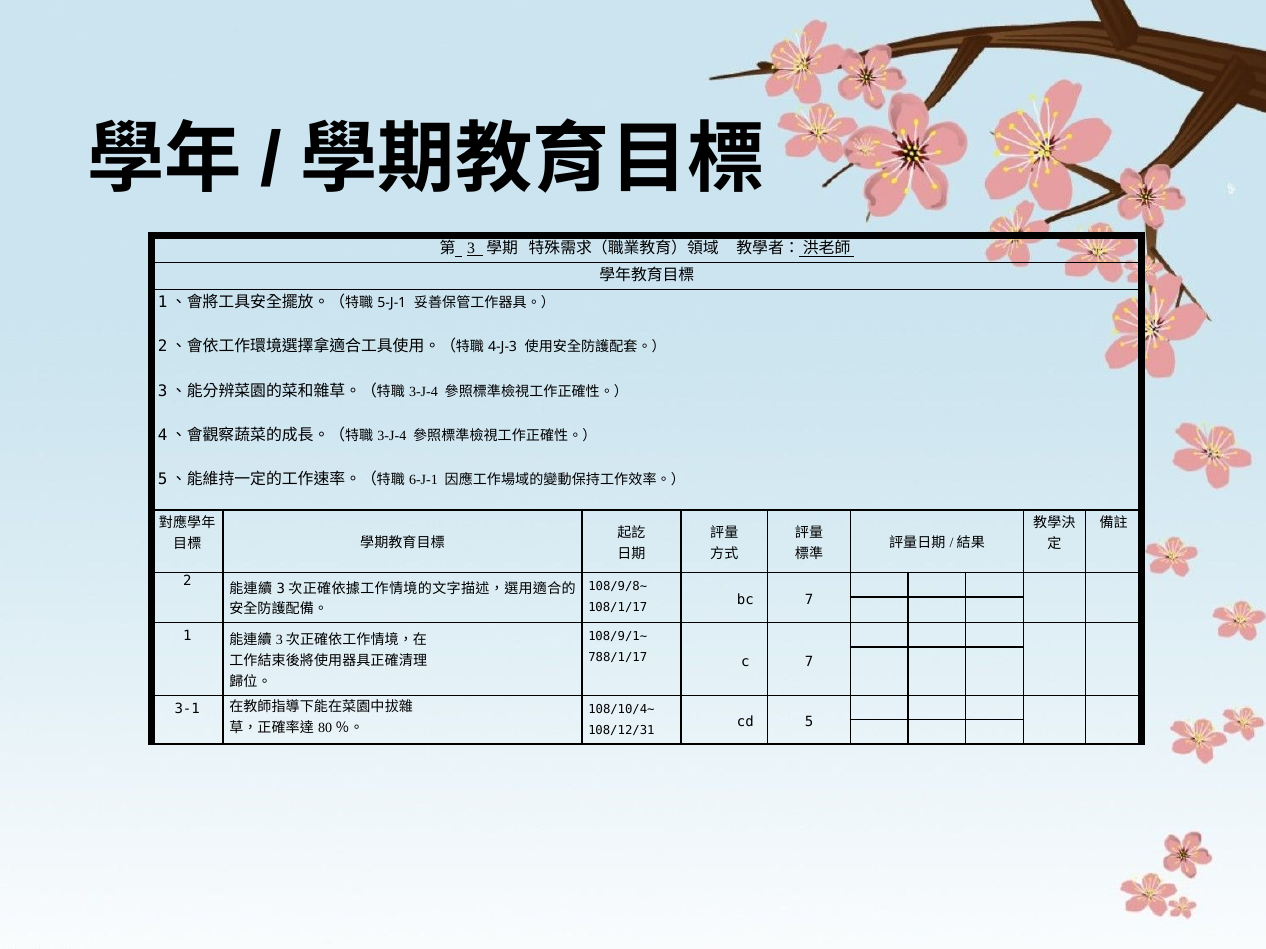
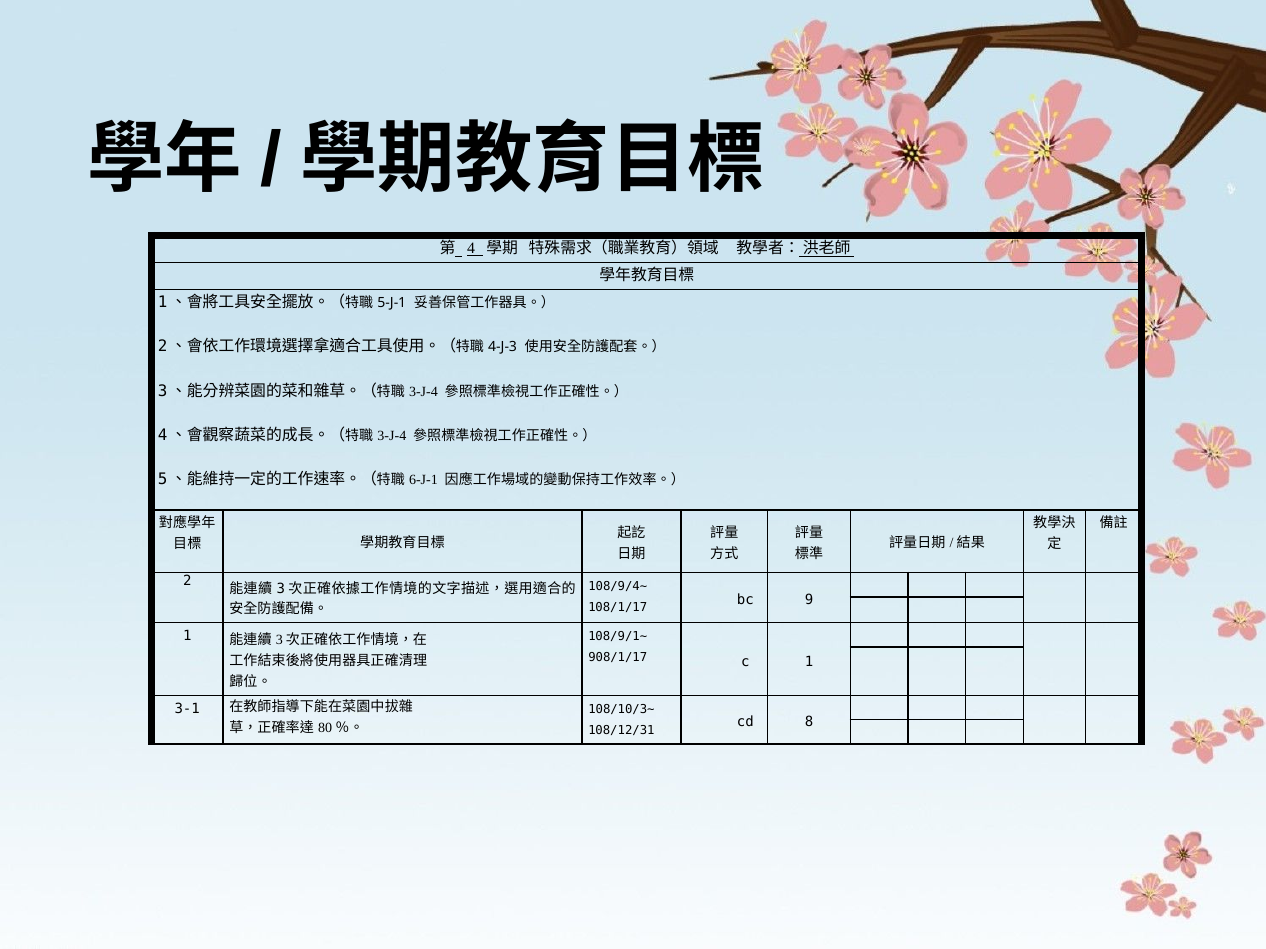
3: 3 -> 4
108/9/8~: 108/9/8~ -> 108/9/4~
bc 7: 7 -> 9
788/1/17: 788/1/17 -> 908/1/17
c 7: 7 -> 1
108/10/4~: 108/10/4~ -> 108/10/3~
5: 5 -> 8
